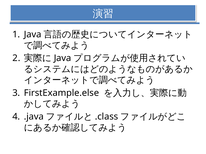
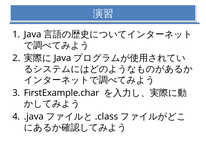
FirstExample.else: FirstExample.else -> FirstExample.char
